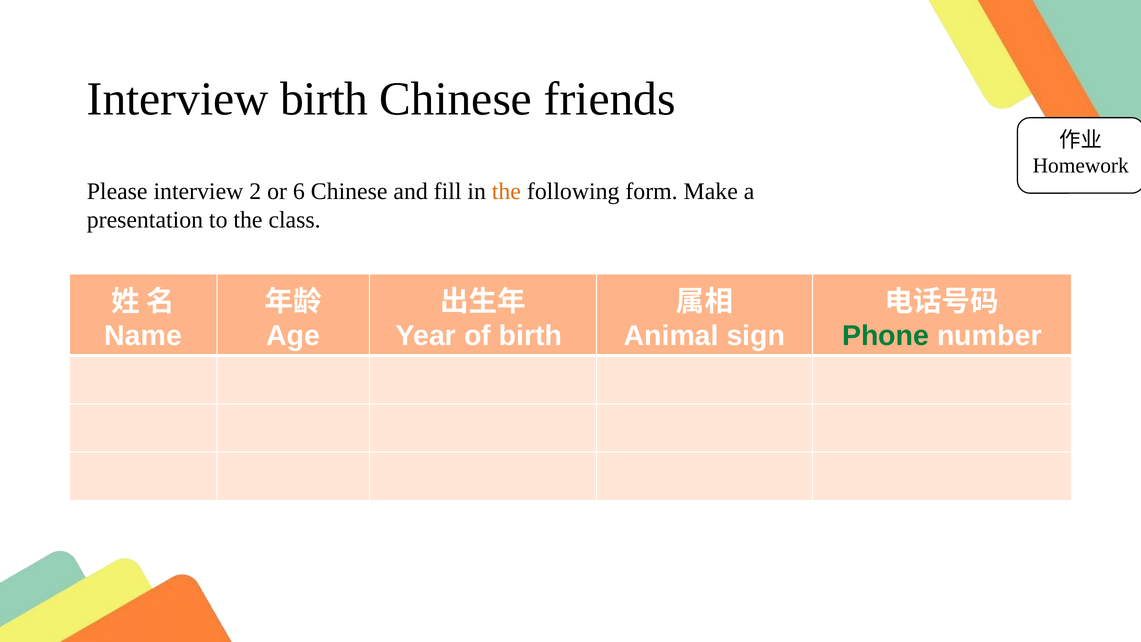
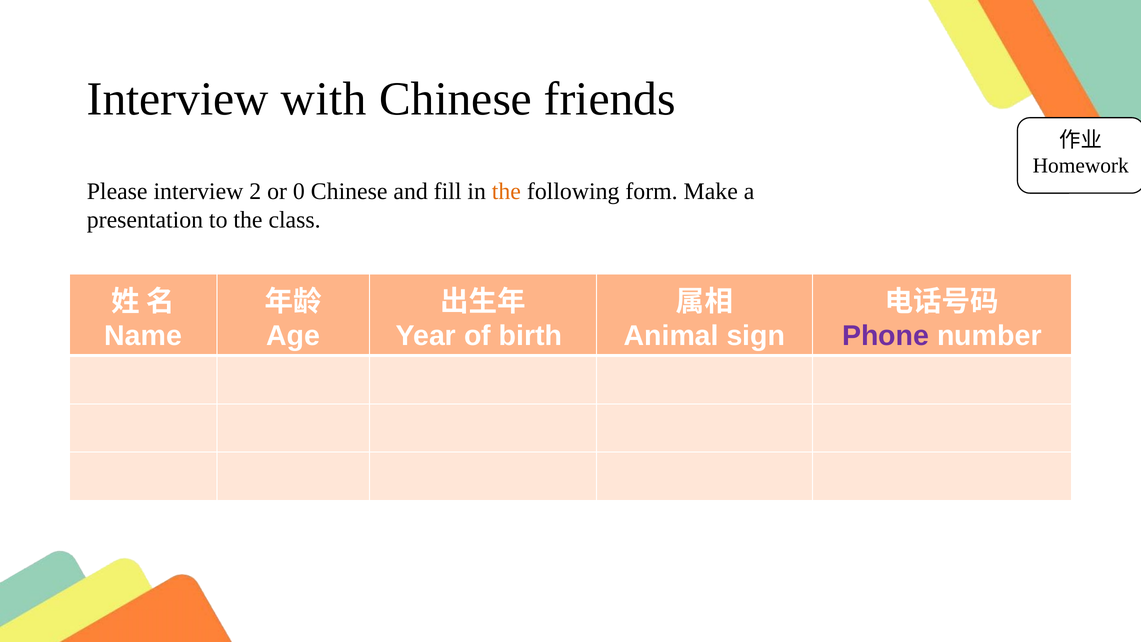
Interview birth: birth -> with
6: 6 -> 0
Phone colour: green -> purple
